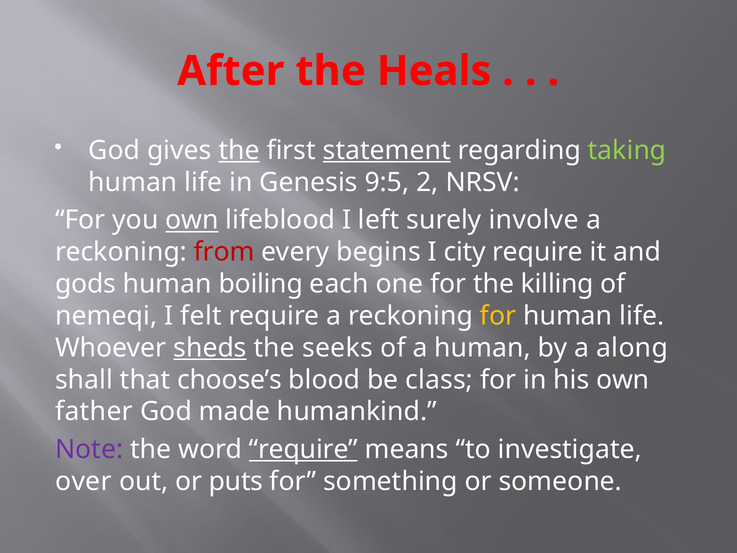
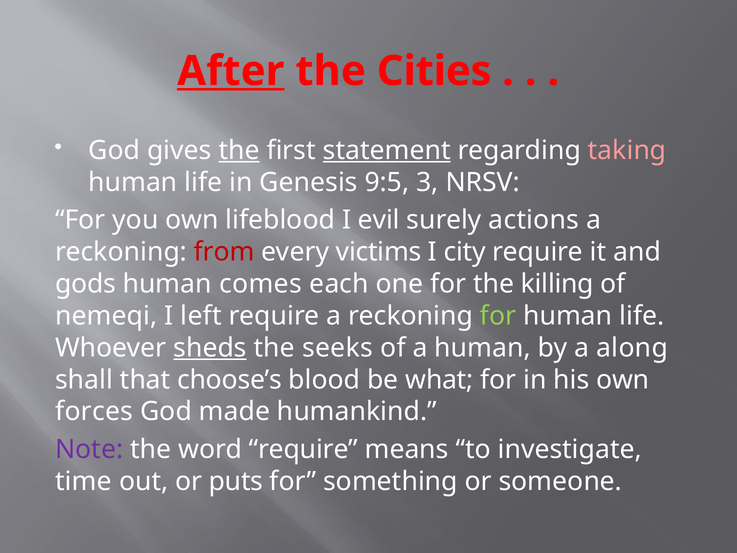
After underline: none -> present
Heals: Heals -> Cities
taking colour: light green -> pink
2: 2 -> 3
own at (192, 220) underline: present -> none
left: left -> evil
involve: involve -> actions
begins: begins -> victims
boiling: boiling -> comes
felt: felt -> left
for at (498, 316) colour: yellow -> light green
class: class -> what
father: father -> forces
require at (303, 449) underline: present -> none
over: over -> time
